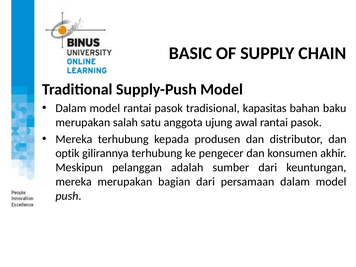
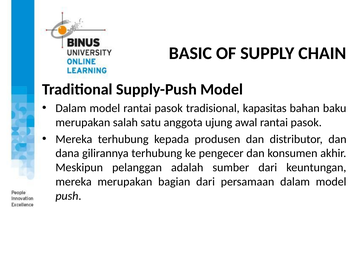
optik: optik -> dana
